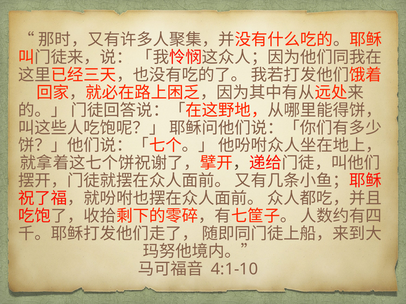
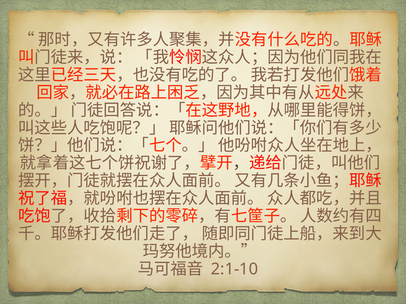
4:1-10: 4:1-10 -> 2:1-10
